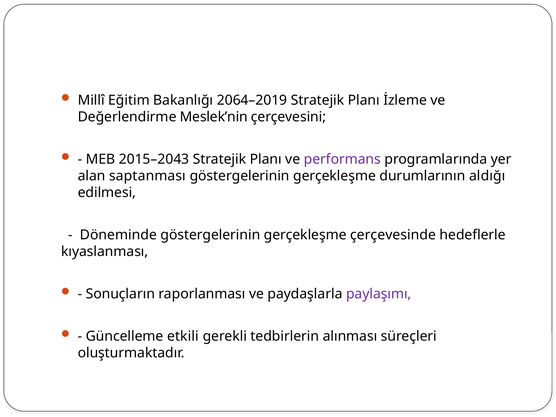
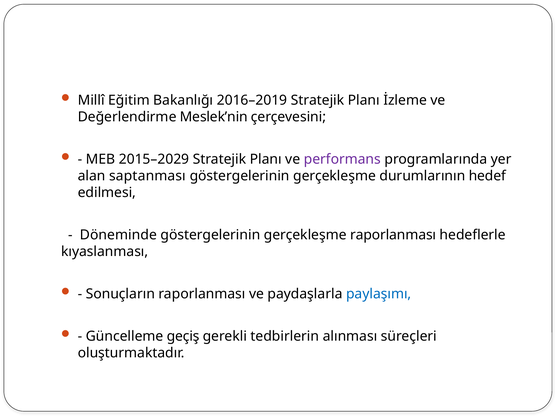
2064–2019: 2064–2019 -> 2016–2019
2015–2043: 2015–2043 -> 2015–2029
aldığı: aldığı -> hedef
gerçekleşme çerçevesinde: çerçevesinde -> raporlanması
paylaşımı colour: purple -> blue
etkili: etkili -> geçiş
